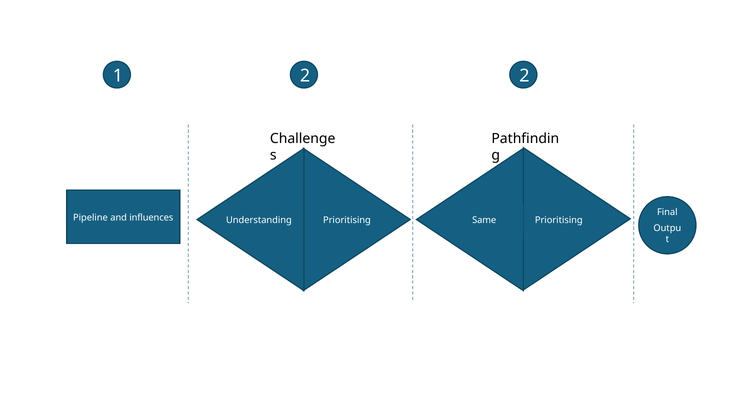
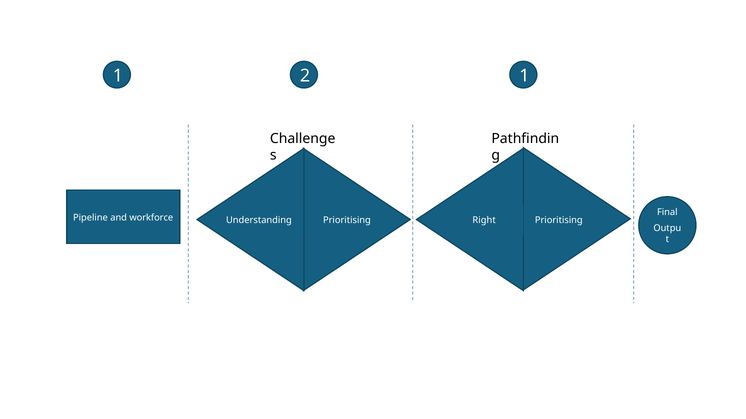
2 2: 2 -> 1
influences: influences -> workforce
Same: Same -> Right
